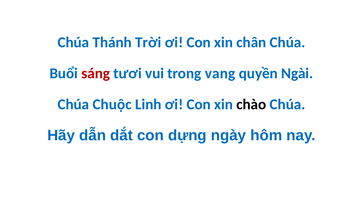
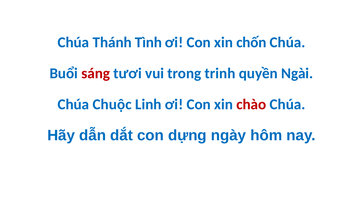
Trời: Trời -> Tình
chân: chân -> chốn
vang: vang -> trinh
chào colour: black -> red
